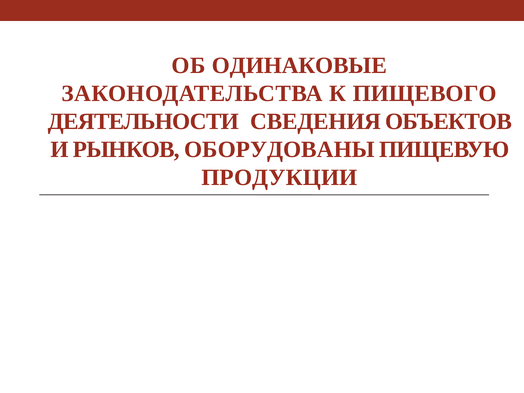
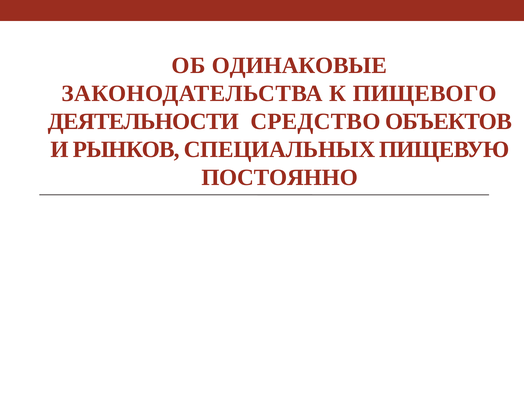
СВЕДЕНИЯ: СВЕДЕНИЯ -> СРЕДСТВО
ОБОРУДОВАНЫ: ОБОРУДОВАНЫ -> СПЕЦИАЛЬНЫХ
ПРОДУКЦИИ: ПРОДУКЦИИ -> ПОСТОЯННО
